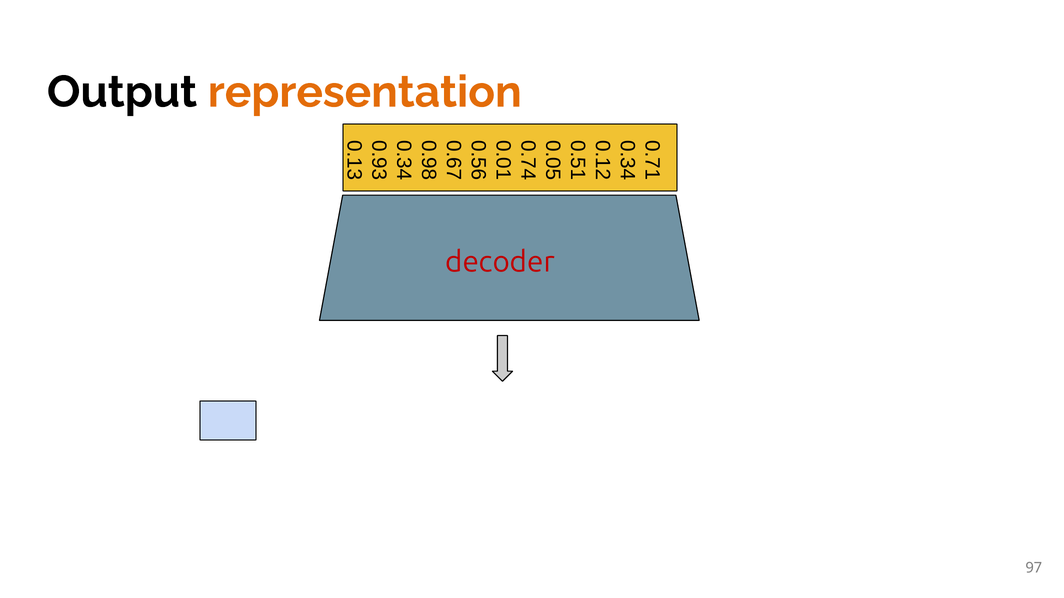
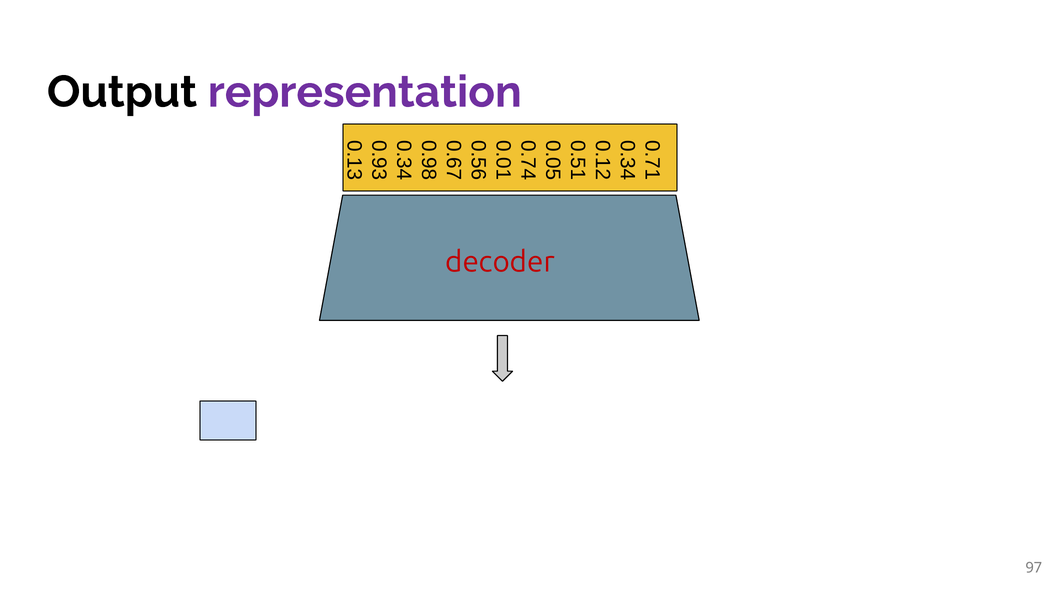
representation colour: orange -> purple
